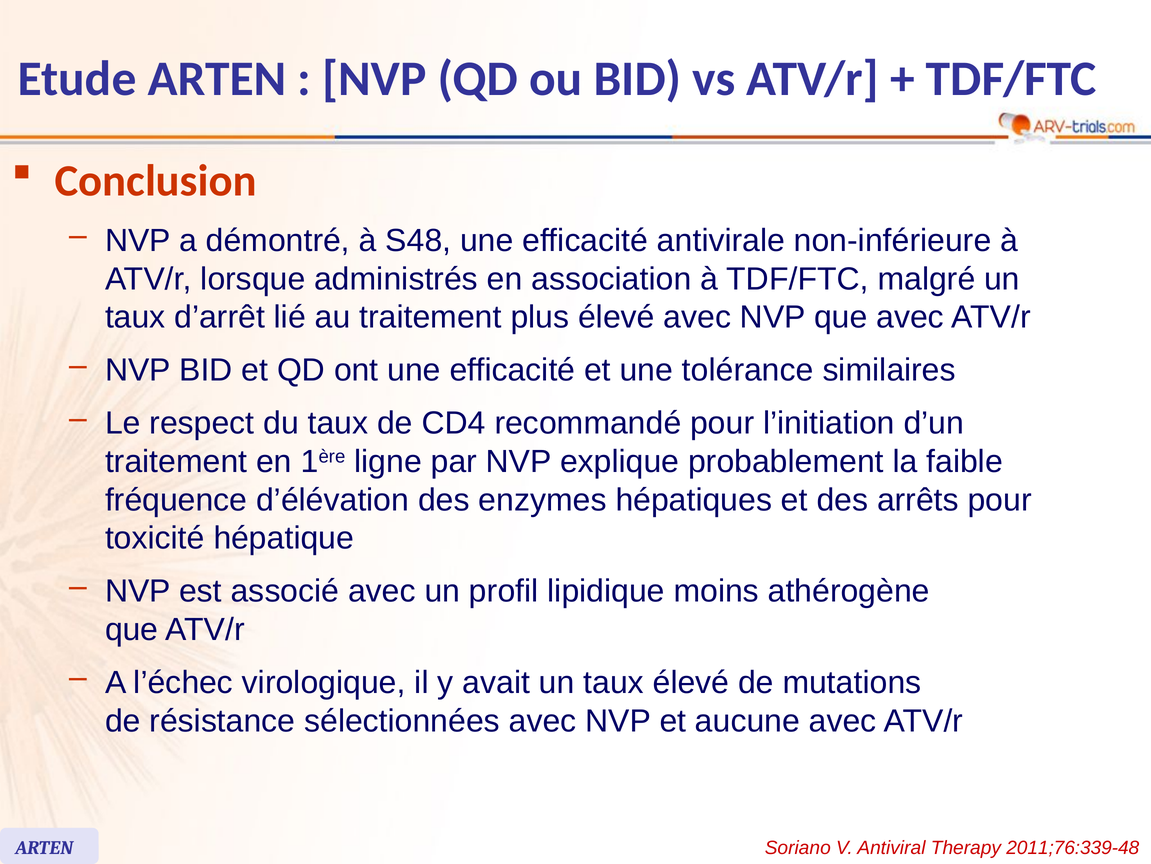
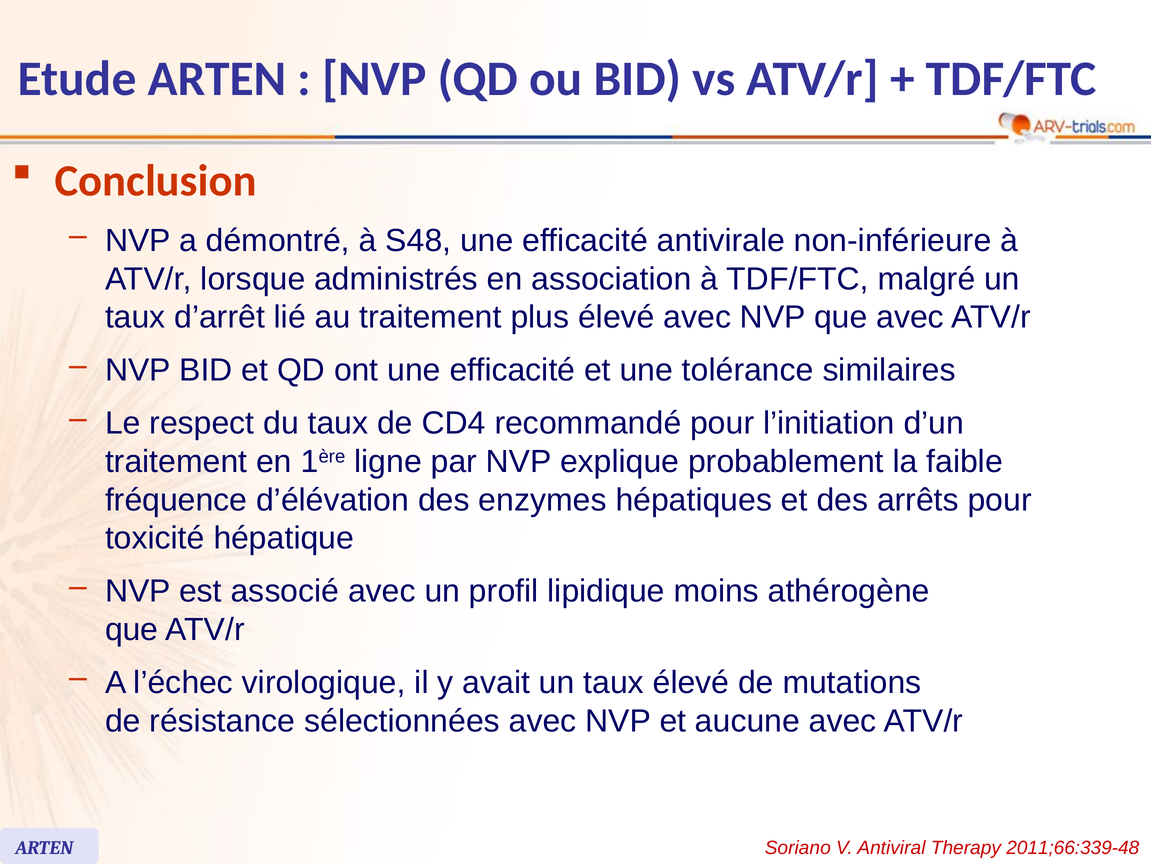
2011;76:339-48: 2011;76:339-48 -> 2011;66:339-48
